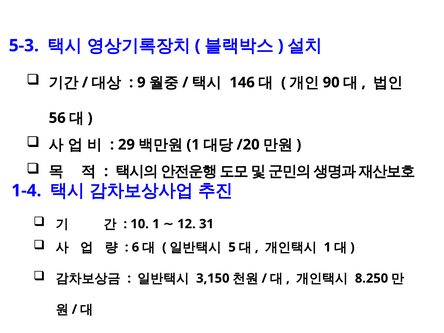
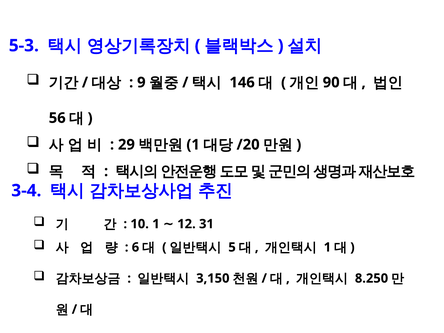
1-4: 1-4 -> 3-4
